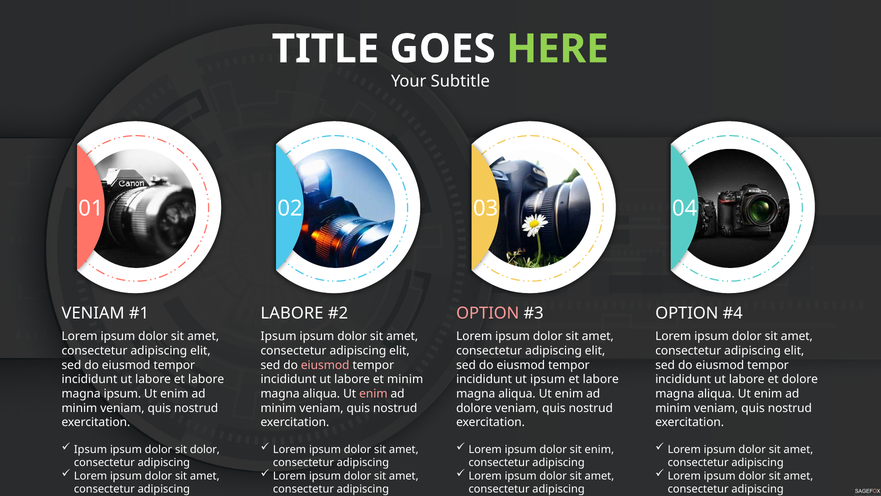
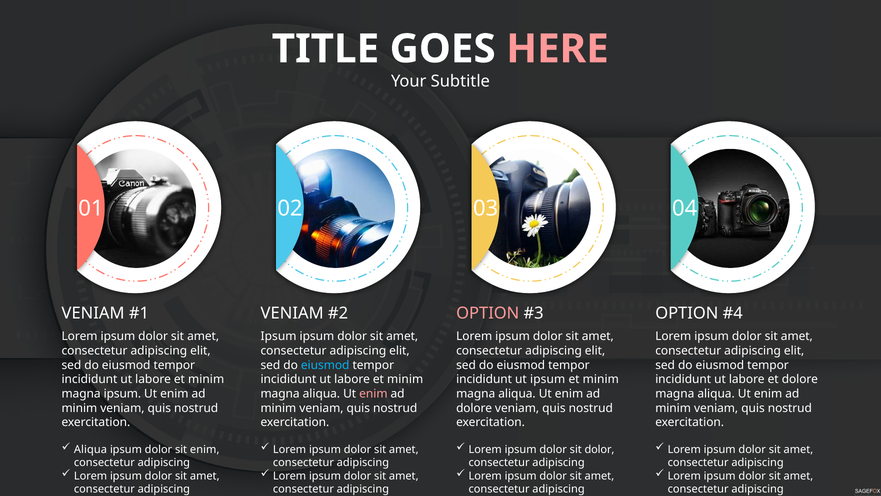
HERE colour: light green -> pink
LABORE at (292, 313): LABORE -> VENIAM
eiusmod at (325, 365) colour: pink -> light blue
labore at (206, 379): labore -> minim
labore at (601, 379): labore -> minim
Ipsum at (90, 449): Ipsum -> Aliqua
sit dolor: dolor -> enim
sit enim: enim -> dolor
